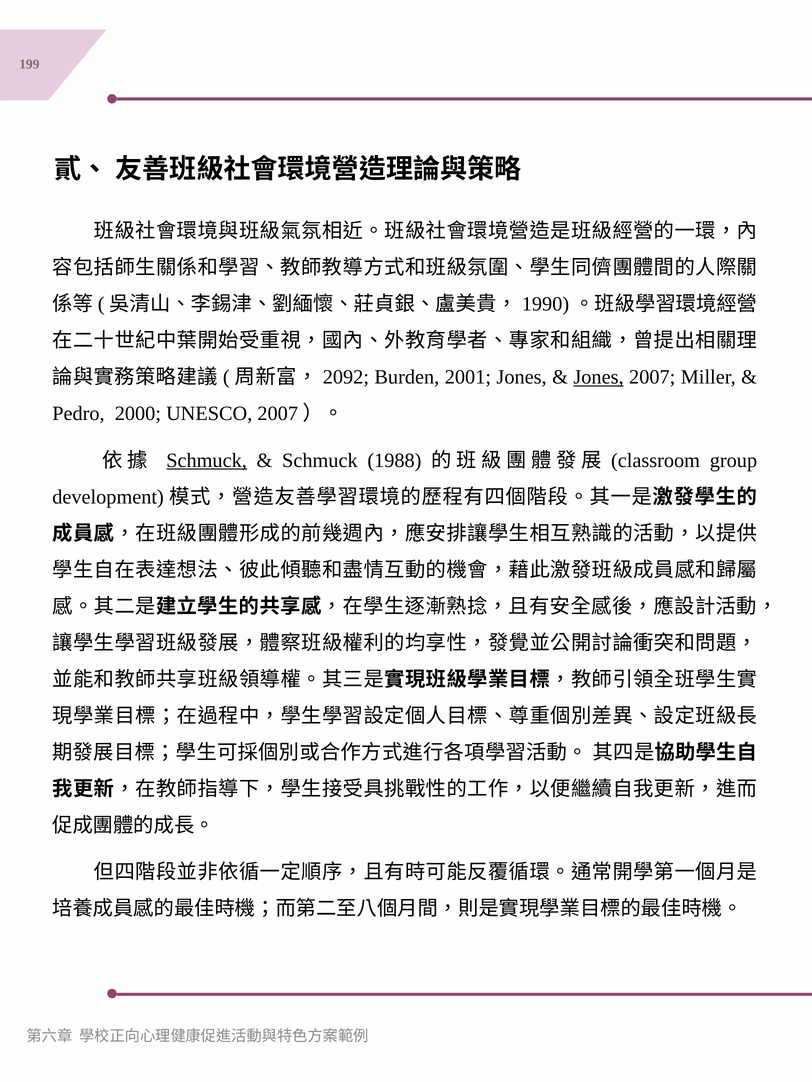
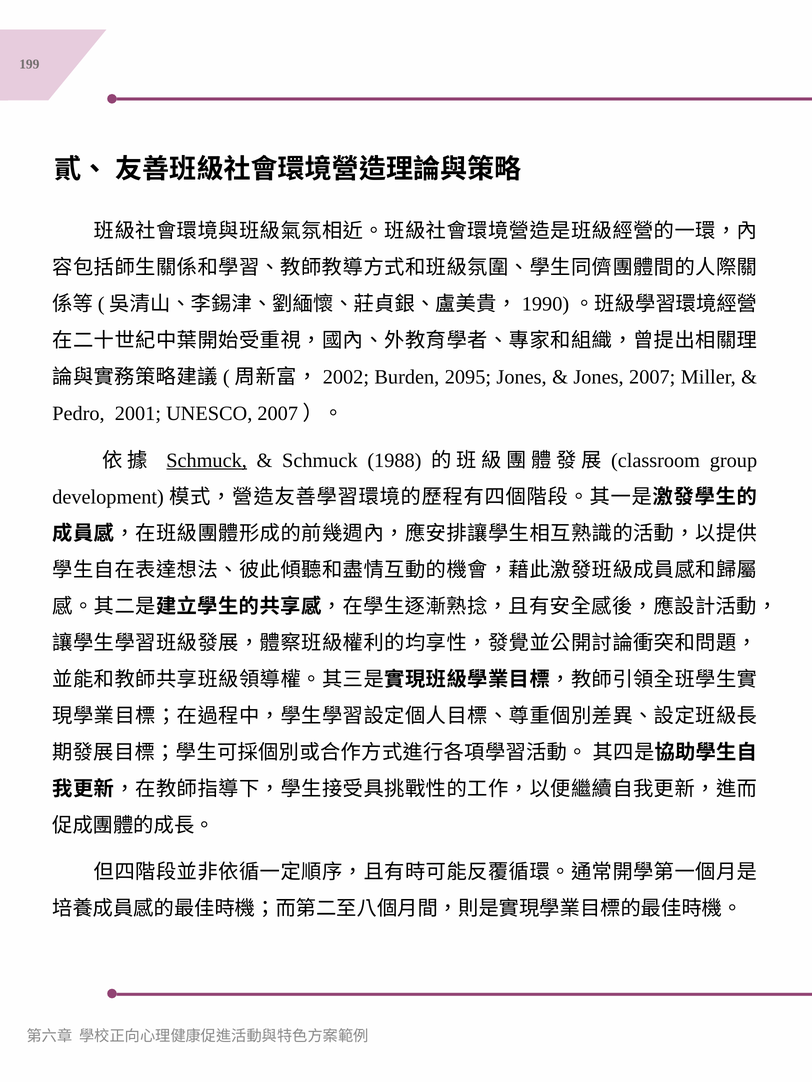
2092: 2092 -> 2002
2001: 2001 -> 2095
Jones at (599, 377) underline: present -> none
2000: 2000 -> 2001
